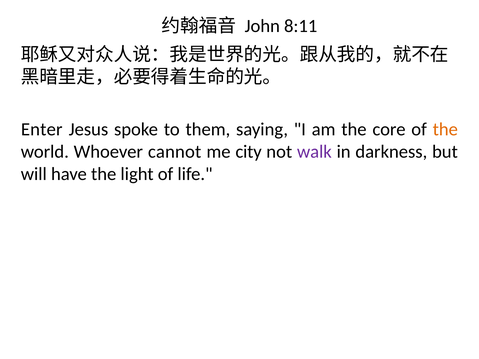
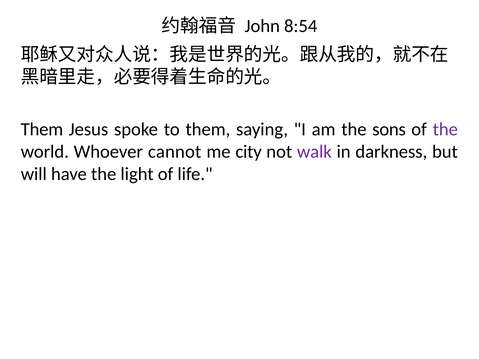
8:11: 8:11 -> 8:54
Enter at (42, 129): Enter -> Them
core: core -> sons
the at (445, 129) colour: orange -> purple
